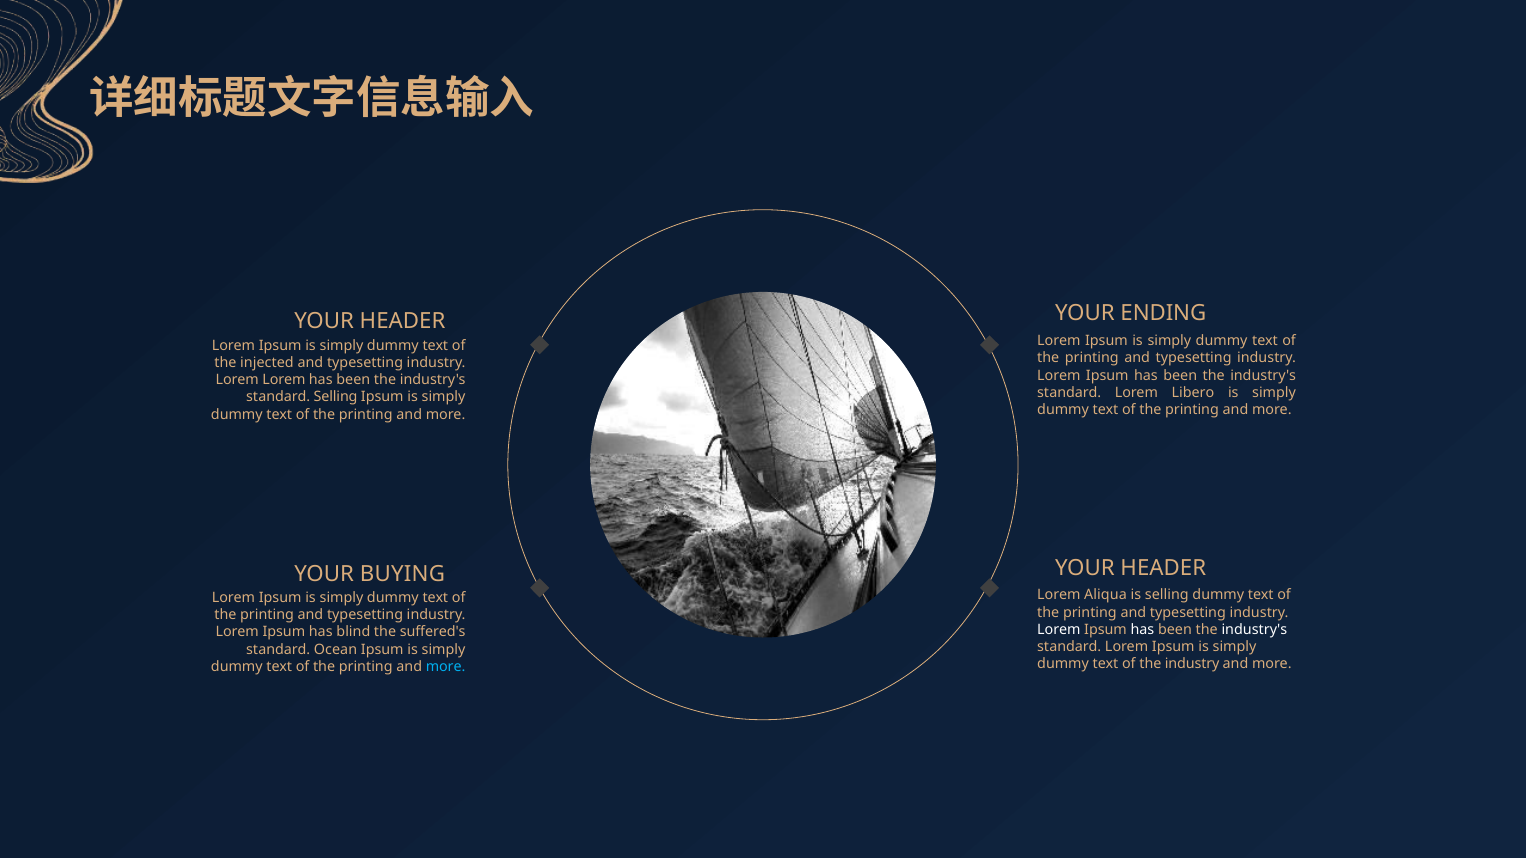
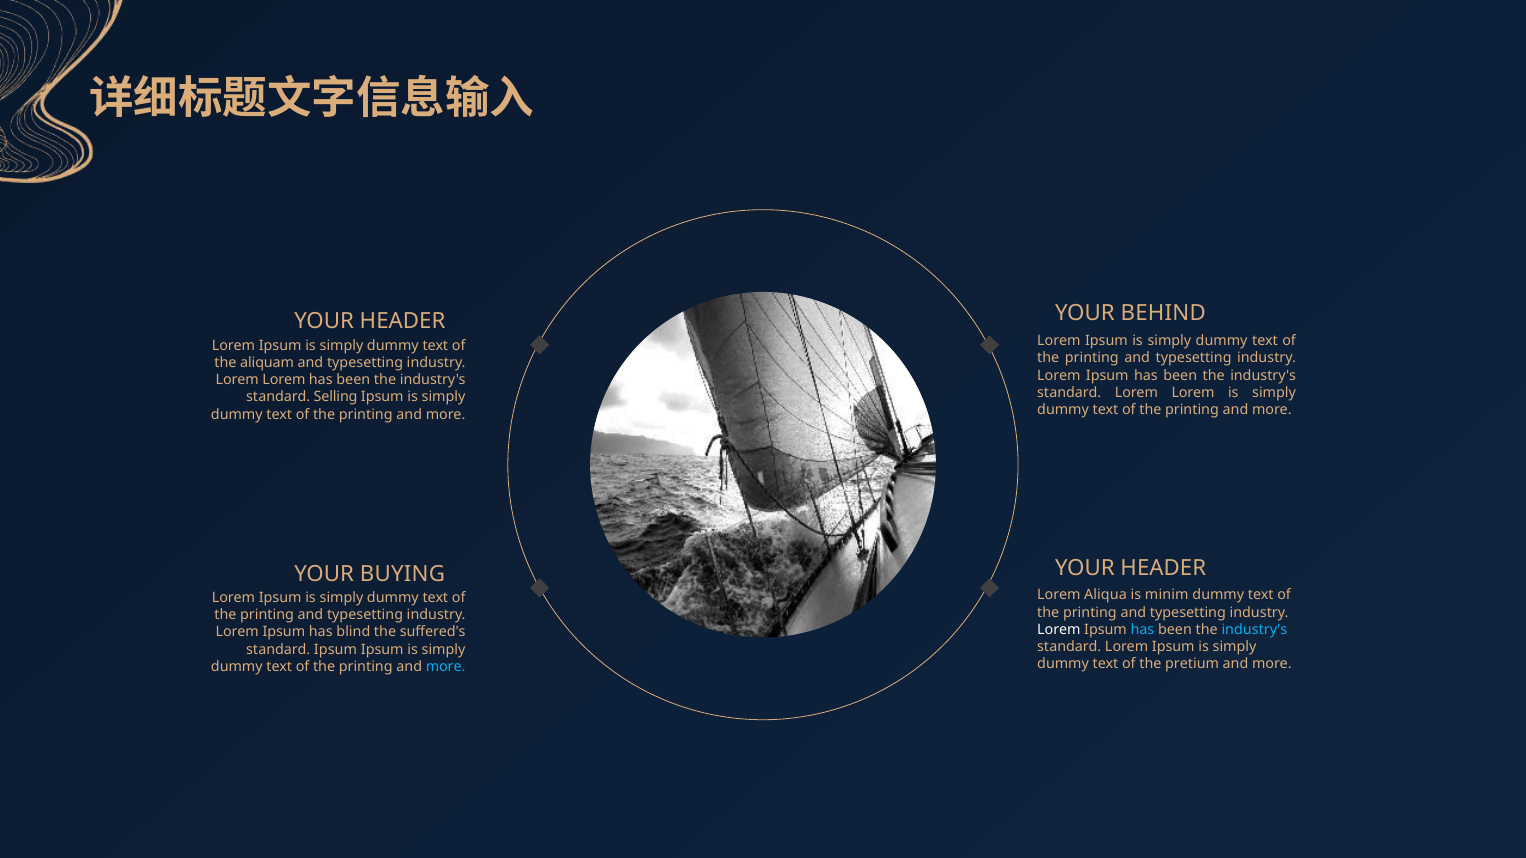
ENDING: ENDING -> BEHIND
injected: injected -> aliquam
standard Lorem Libero: Libero -> Lorem
is selling: selling -> minim
has at (1142, 630) colour: white -> light blue
industry's at (1254, 630) colour: white -> light blue
standard Ocean: Ocean -> Ipsum
the industry: industry -> pretium
